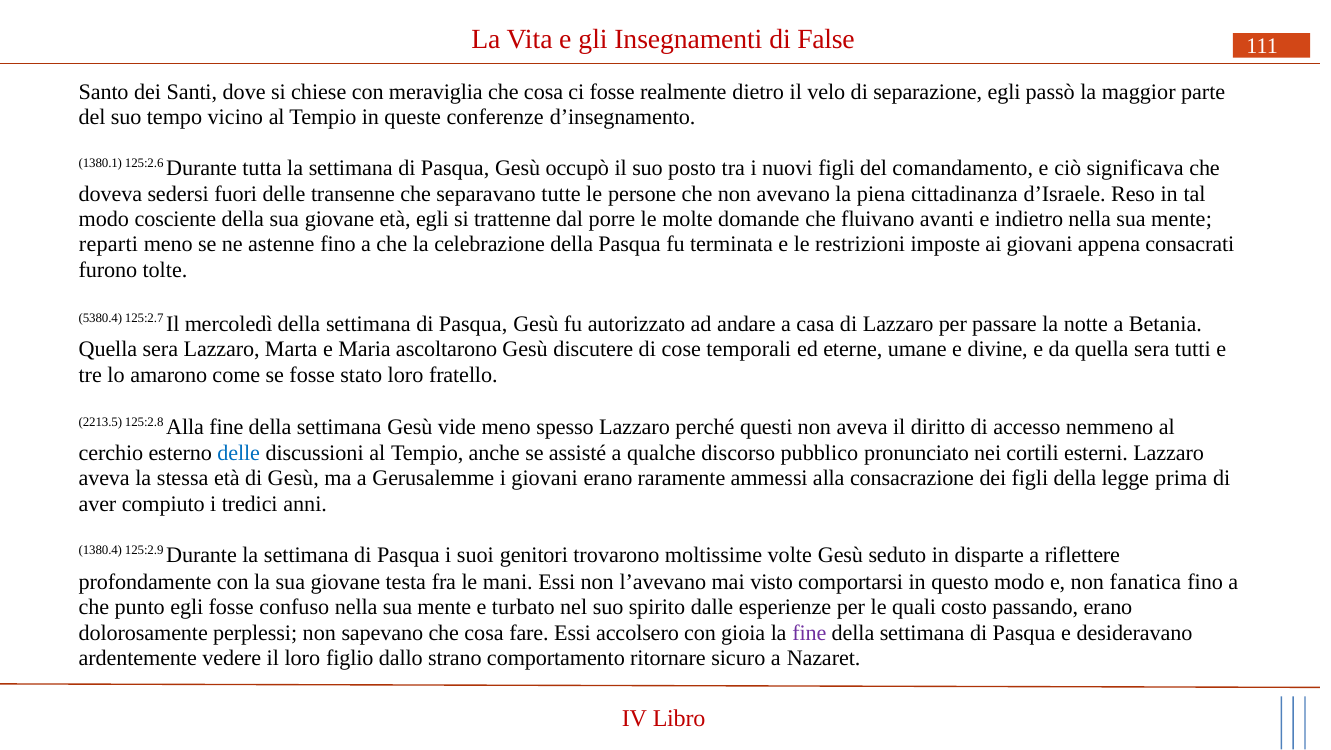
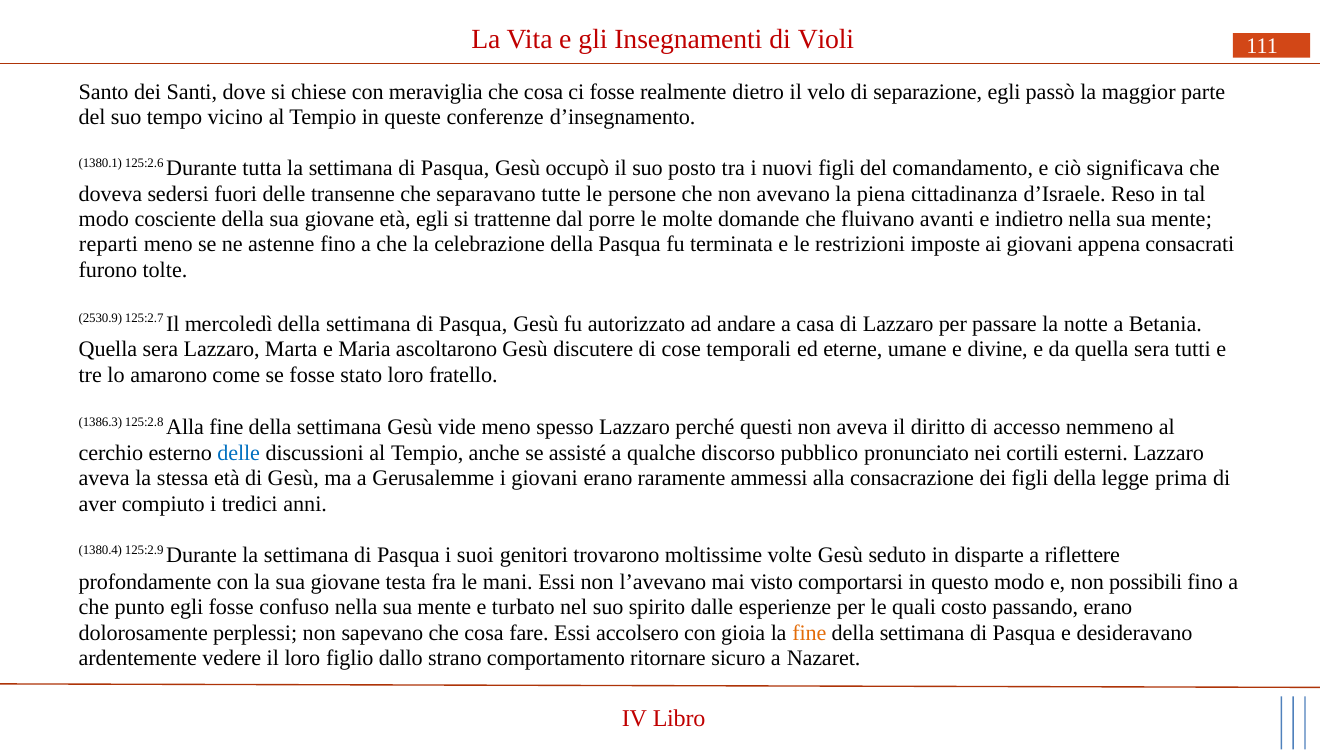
False: False -> Violi
5380.4: 5380.4 -> 2530.9
2213.5: 2213.5 -> 1386.3
fanatica: fanatica -> possibili
fine at (809, 633) colour: purple -> orange
